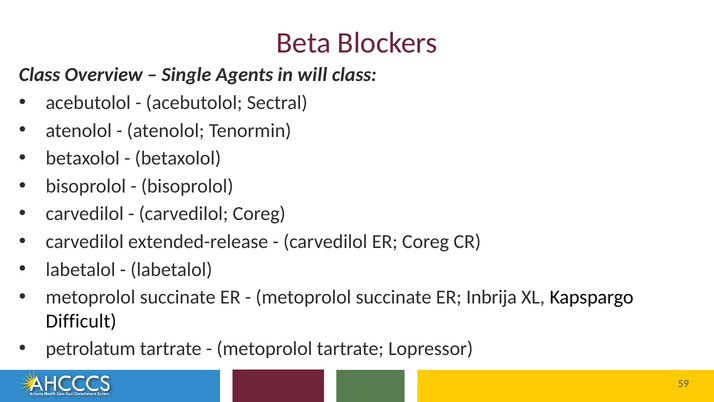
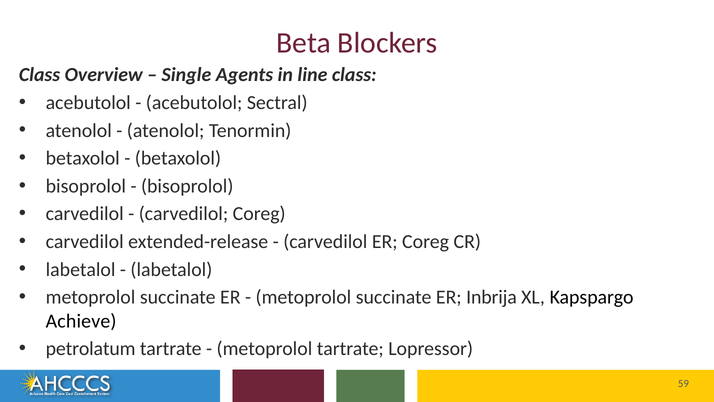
will: will -> line
Difficult: Difficult -> Achieve
